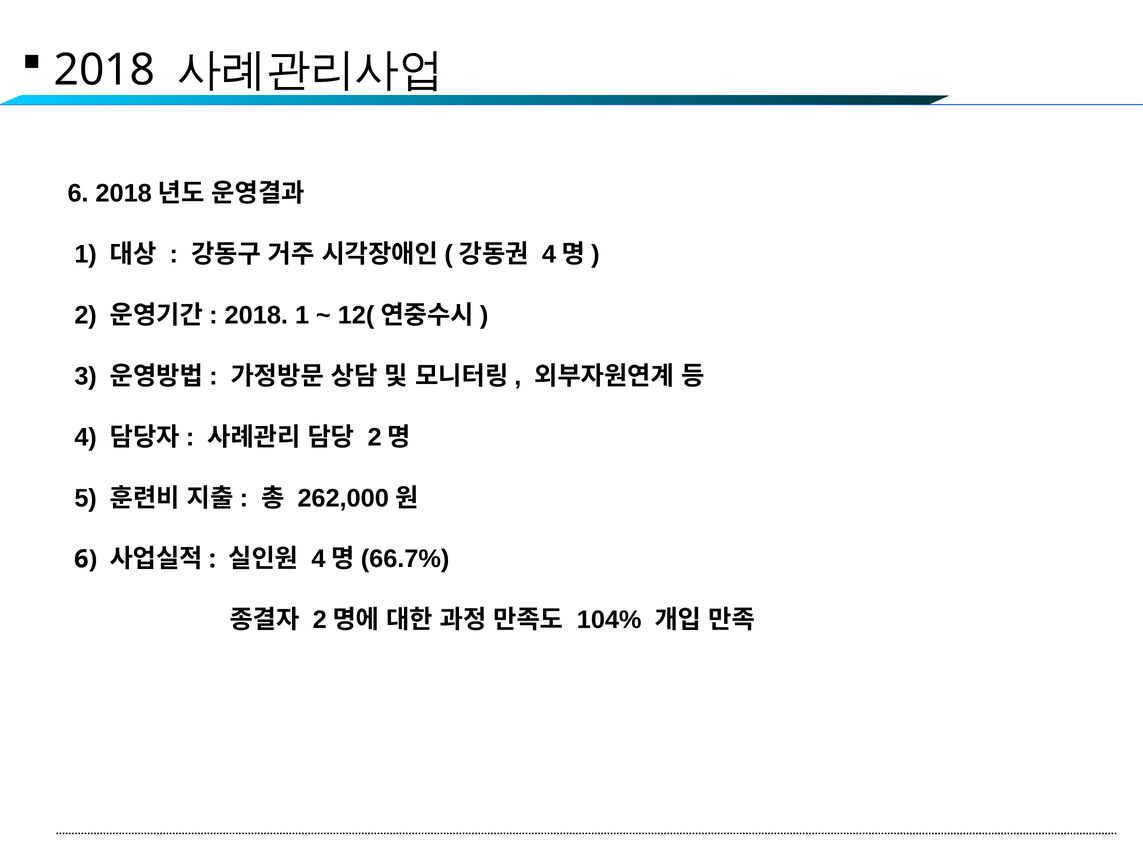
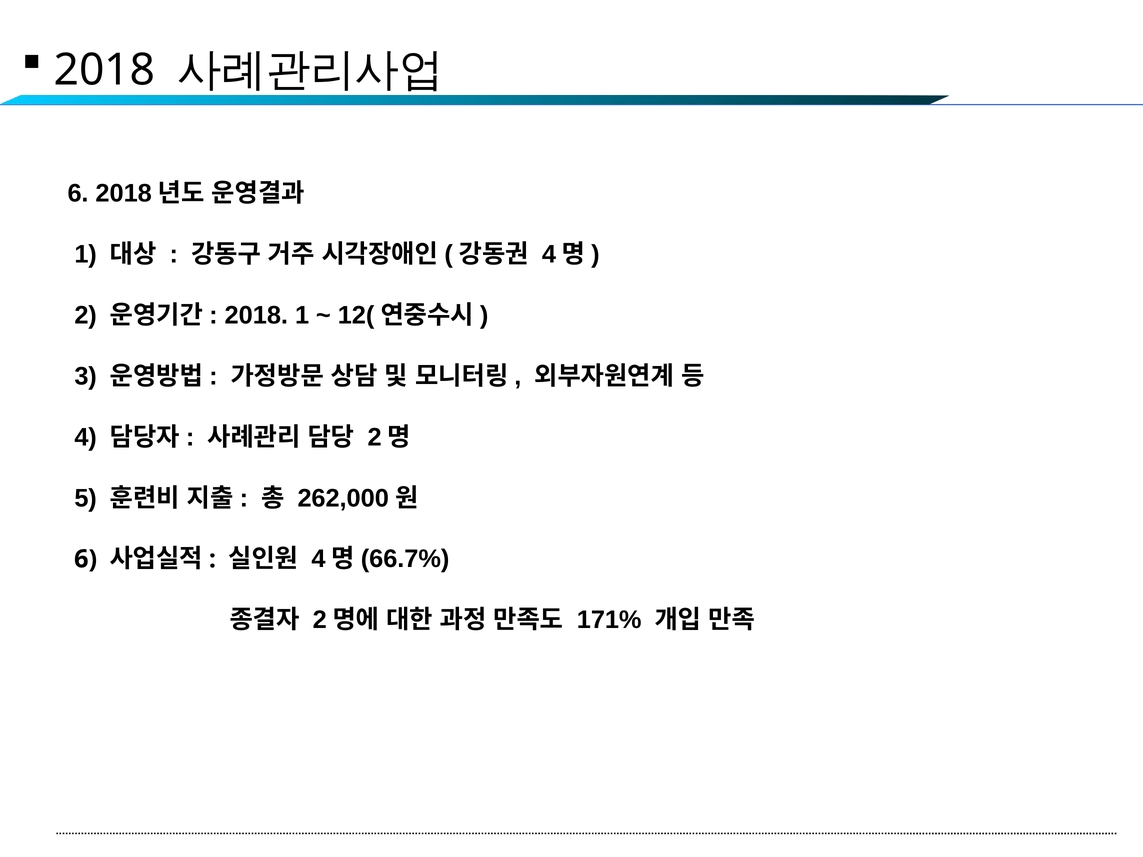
104%: 104% -> 171%
